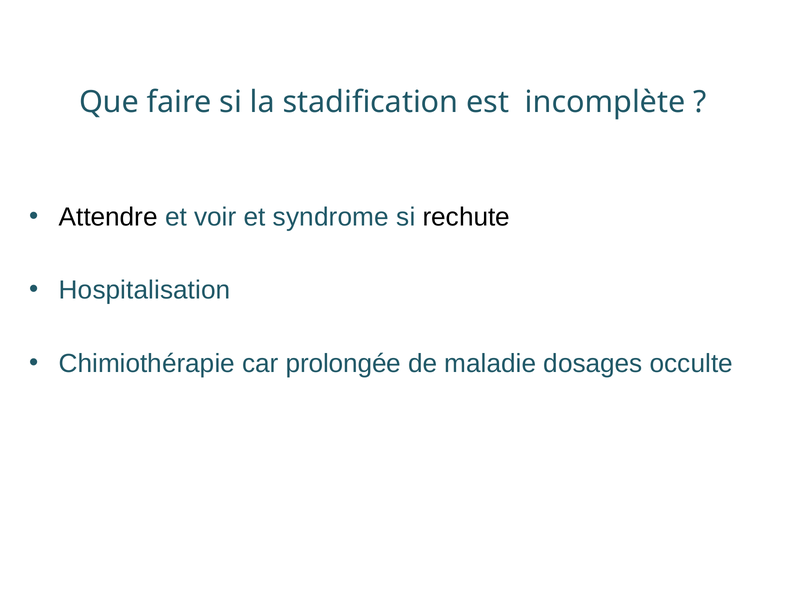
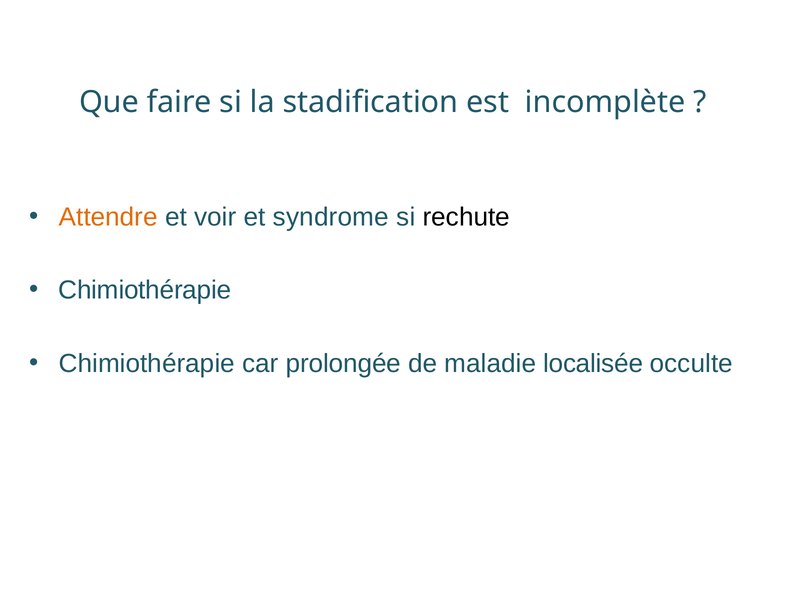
Attendre colour: black -> orange
Hospitalisation at (145, 290): Hospitalisation -> Chimiothérapie
dosages: dosages -> localisée
